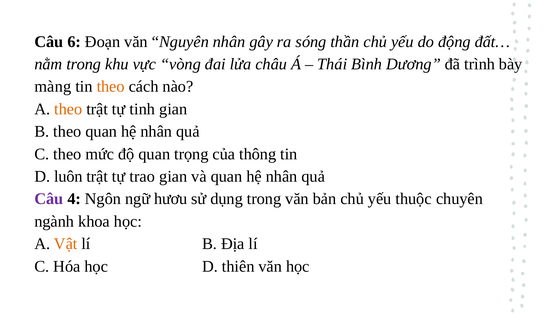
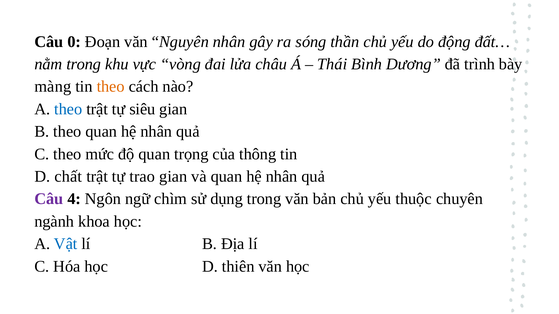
6: 6 -> 0
theo at (68, 109) colour: orange -> blue
tinh: tinh -> siêu
luôn: luôn -> chất
hươu: hươu -> chìm
Vật colour: orange -> blue
